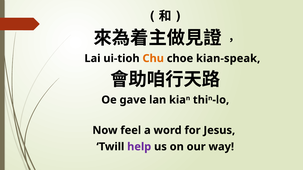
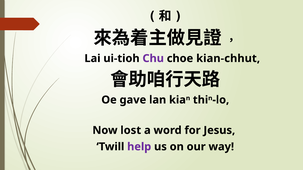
Chu colour: orange -> purple
kian-speak: kian-speak -> kian-chhut
feel: feel -> lost
